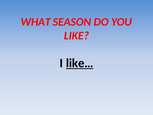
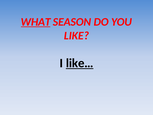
WHAT underline: none -> present
